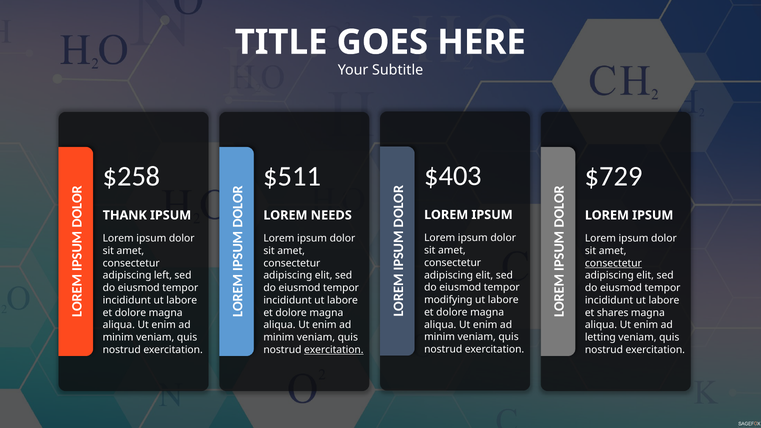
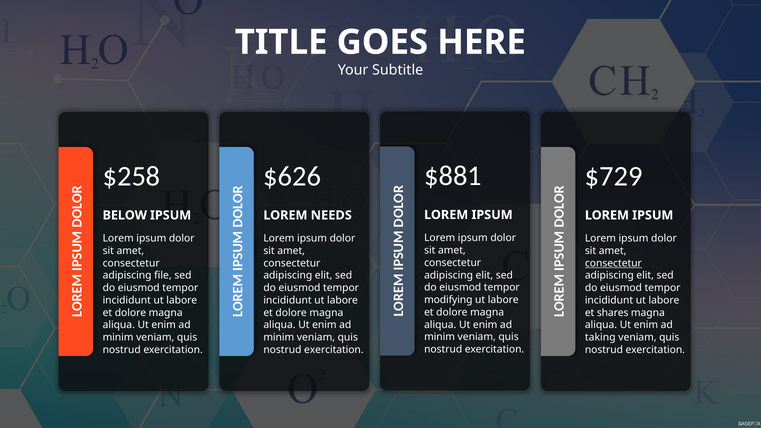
$403: $403 -> $881
$511: $511 -> $626
THANK: THANK -> BELOW
left: left -> file
letting: letting -> taking
exercitation at (334, 350) underline: present -> none
